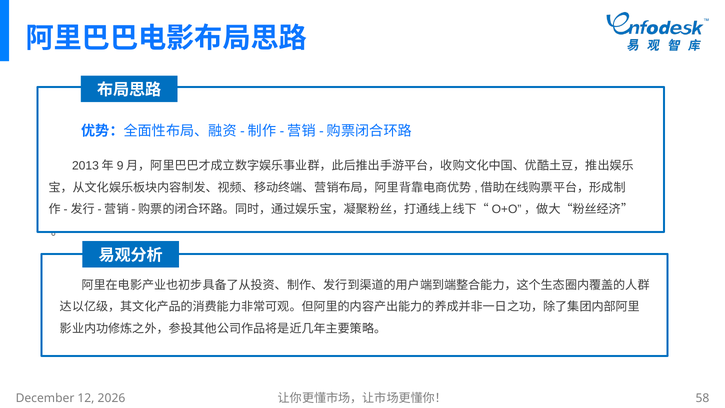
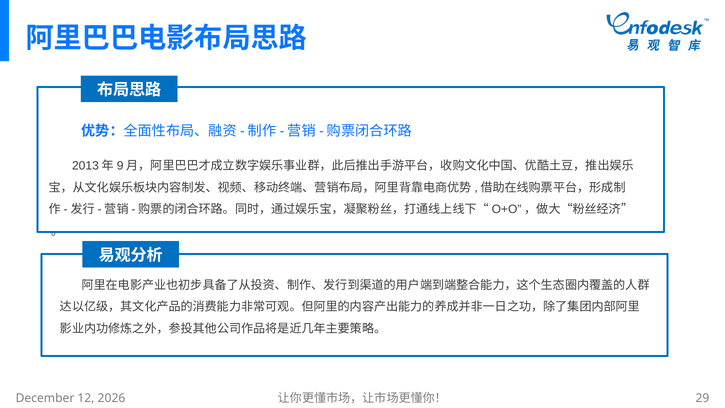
58: 58 -> 29
